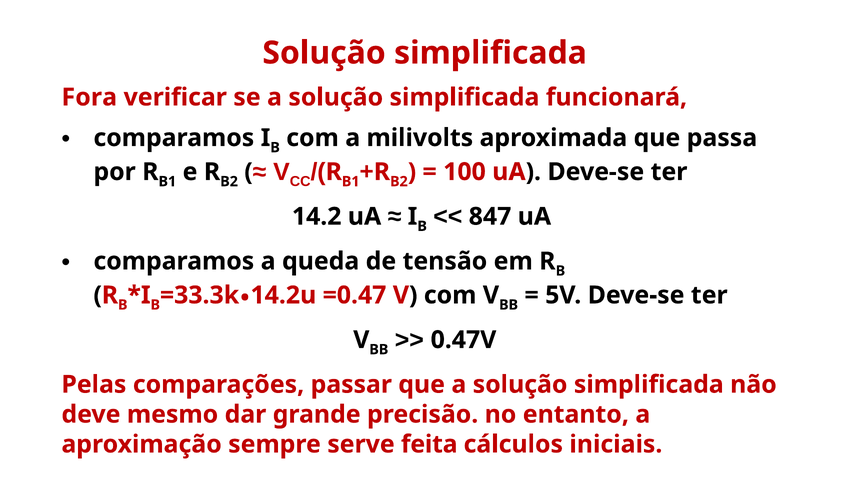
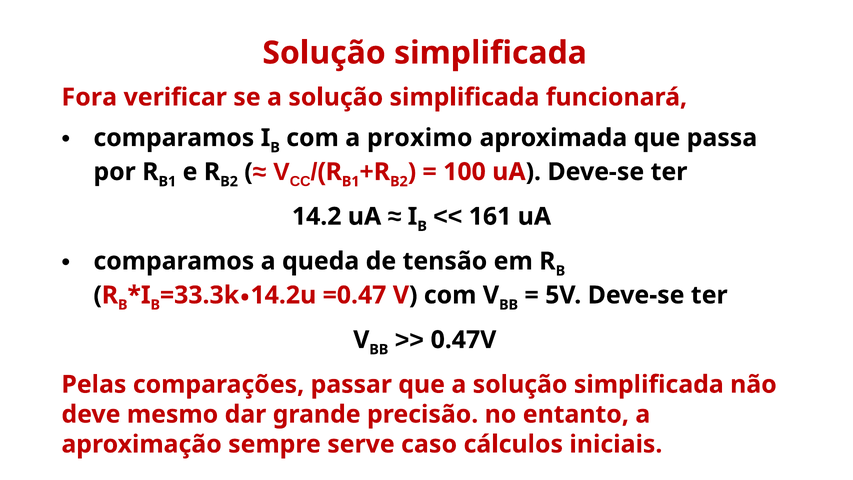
milivolts: milivolts -> proximo
847: 847 -> 161
feita: feita -> caso
